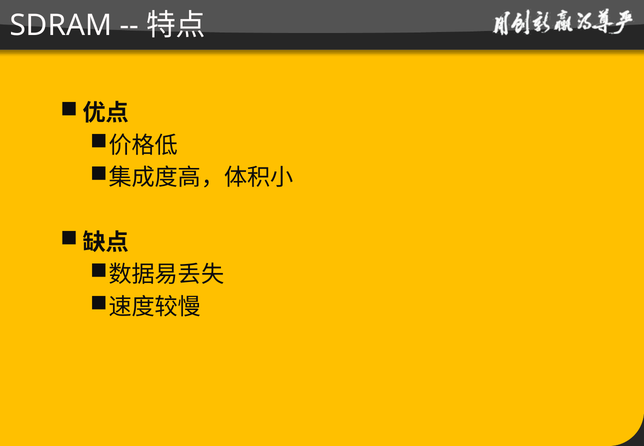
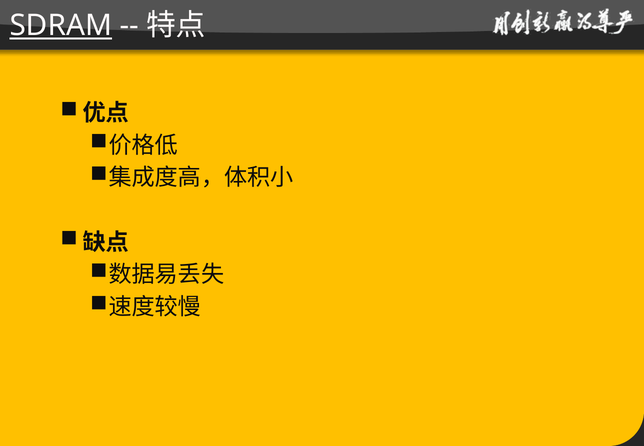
SDRAM underline: none -> present
